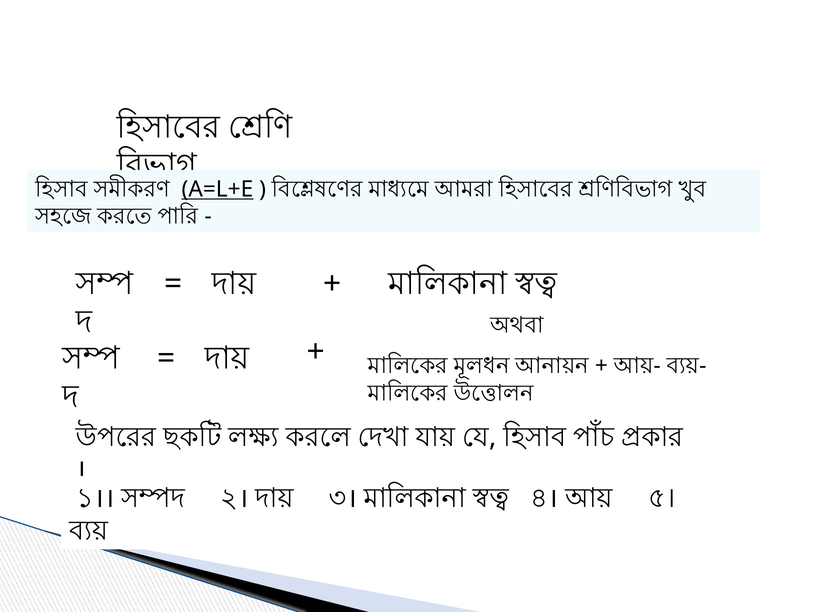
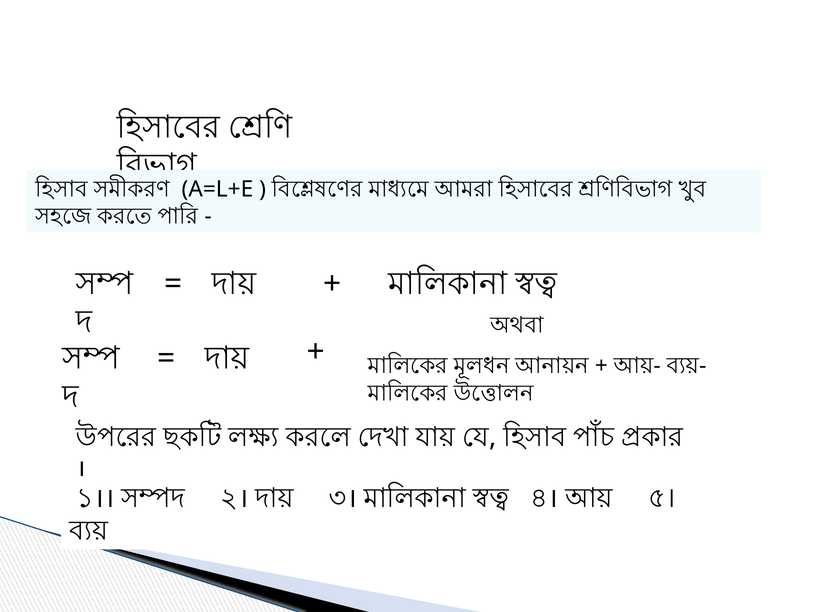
A=L+E underline: present -> none
